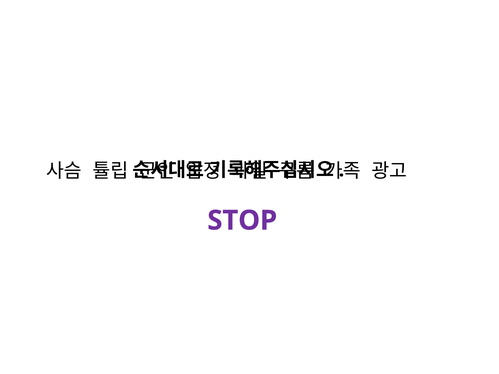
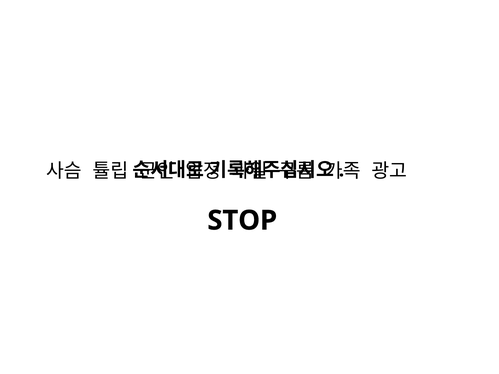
STOP colour: purple -> black
